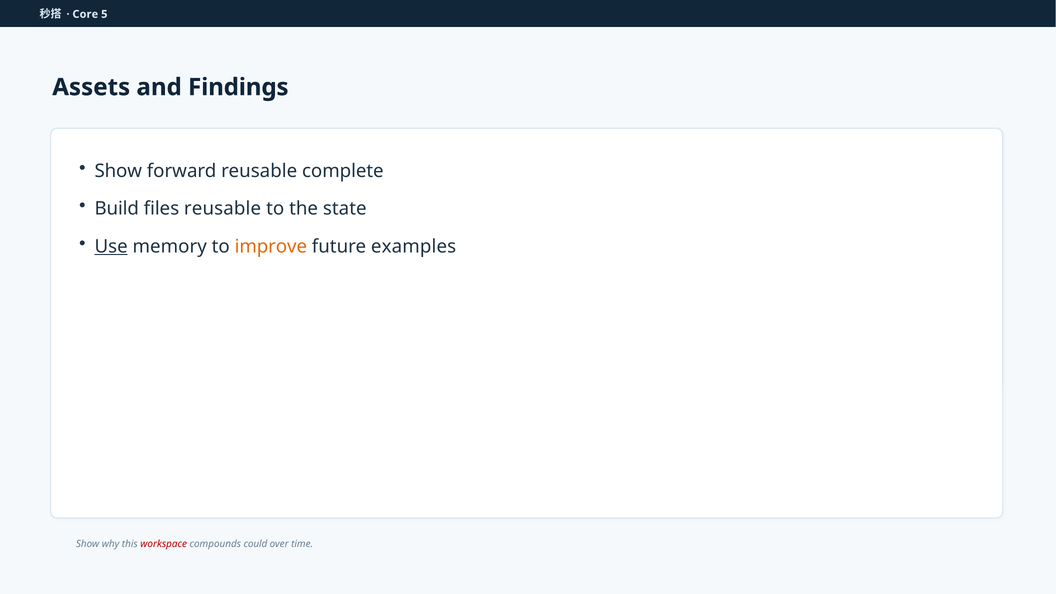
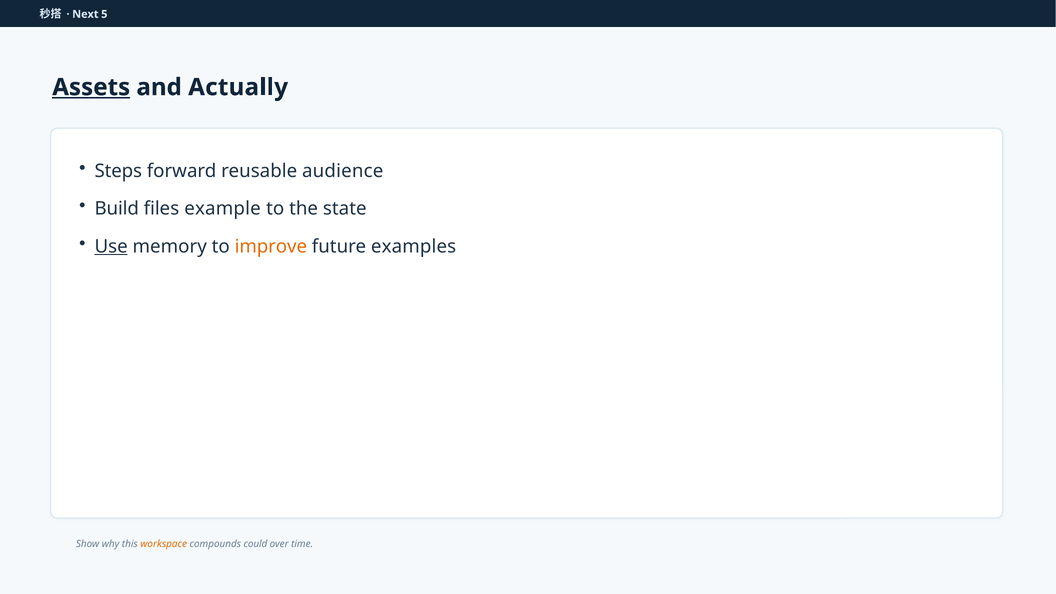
Core: Core -> Next
Assets underline: none -> present
Findings: Findings -> Actually
Show at (118, 171): Show -> Steps
complete: complete -> audience
files reusable: reusable -> example
workspace colour: red -> orange
